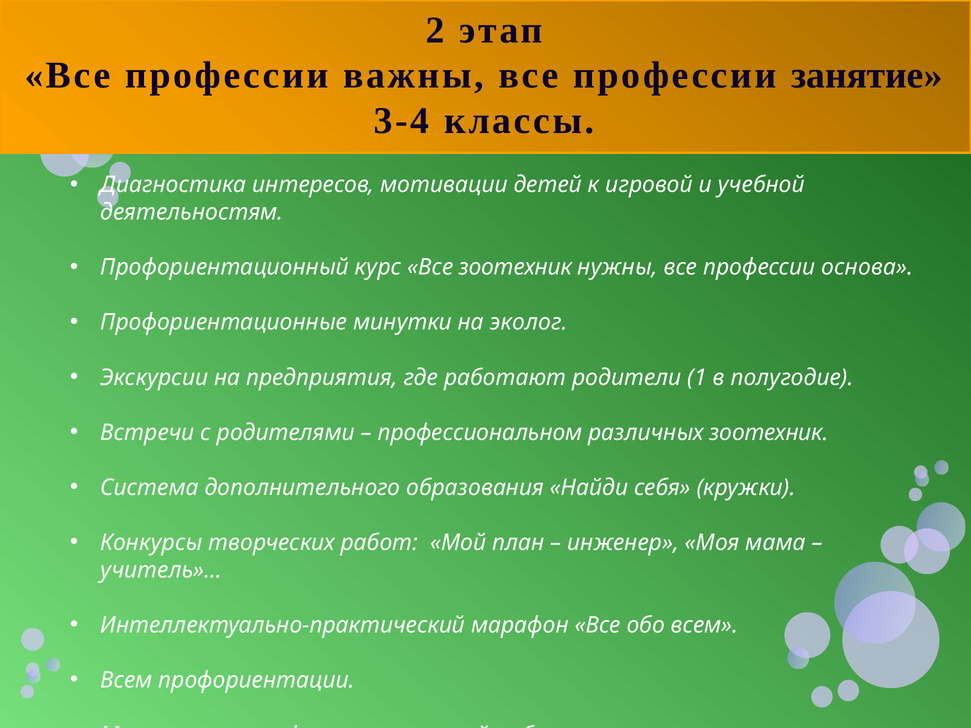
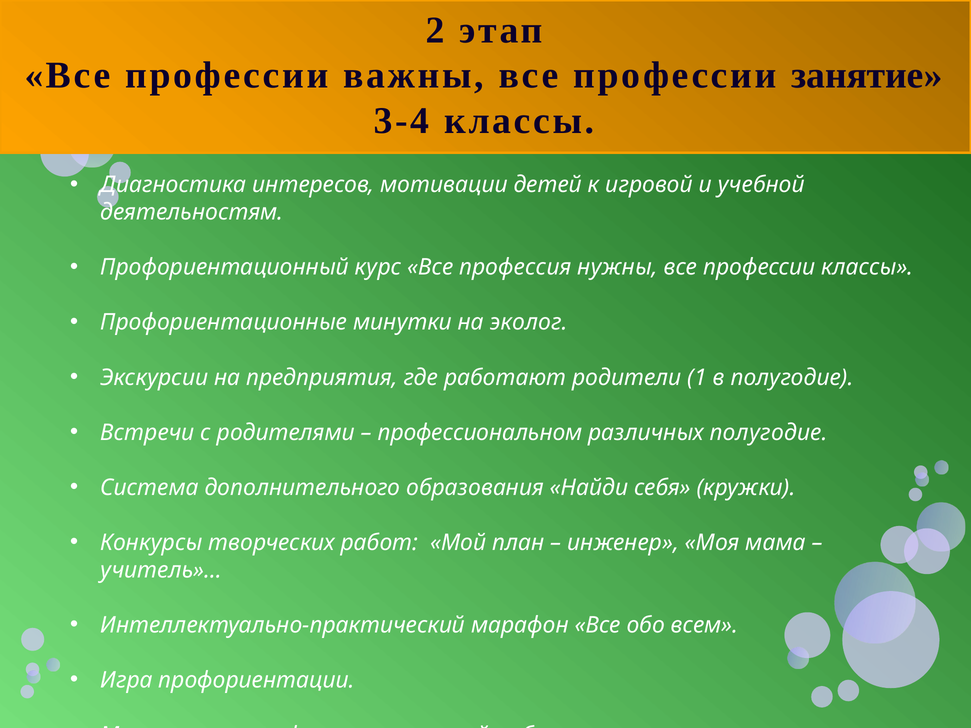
Все зоотехник: зоотехник -> профессия
профессии основа: основа -> классы
различных зоотехник: зоотехник -> полугодие
Всем at (126, 680): Всем -> Игра
